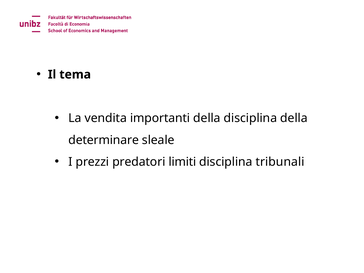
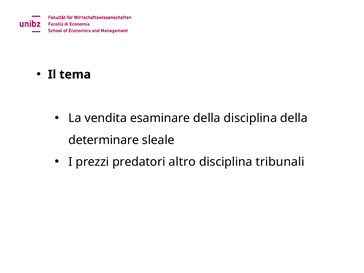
importanti: importanti -> esaminare
limiti: limiti -> altro
